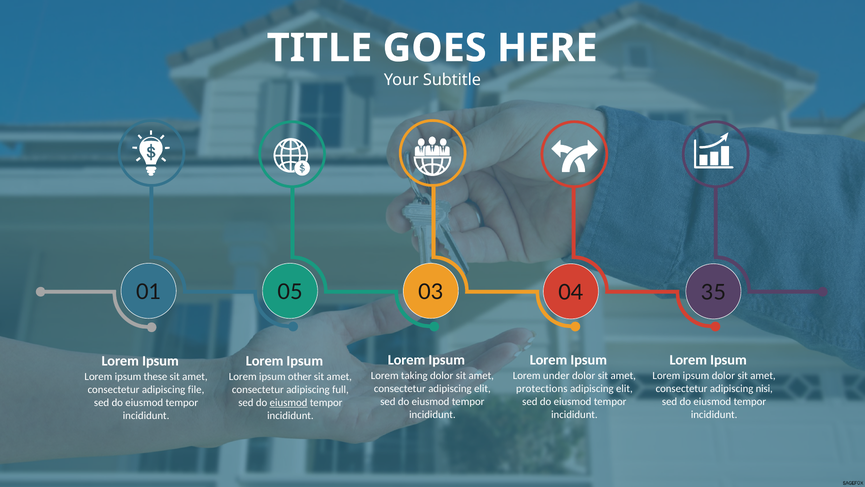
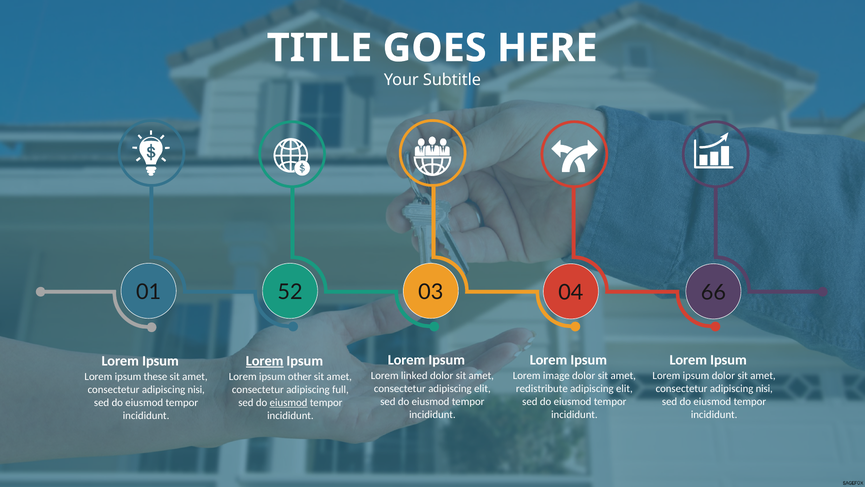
05: 05 -> 52
35: 35 -> 66
Lorem at (265, 361) underline: none -> present
taking: taking -> linked
under: under -> image
protections: protections -> redistribute
file at (196, 389): file -> nisi
